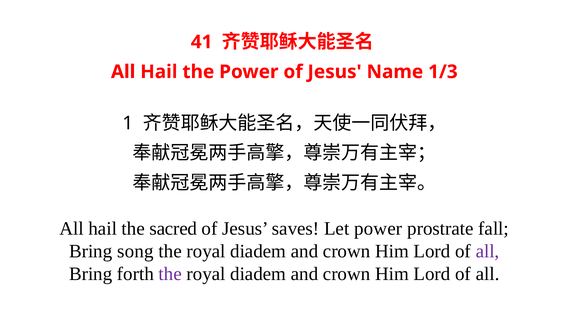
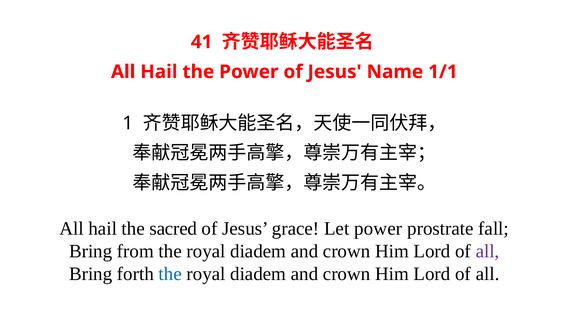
1/3: 1/3 -> 1/1
saves: saves -> grace
song: song -> from
the at (170, 274) colour: purple -> blue
